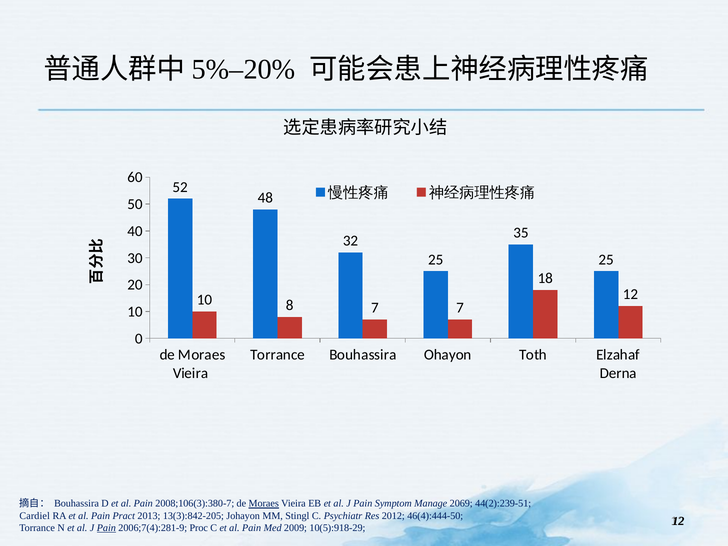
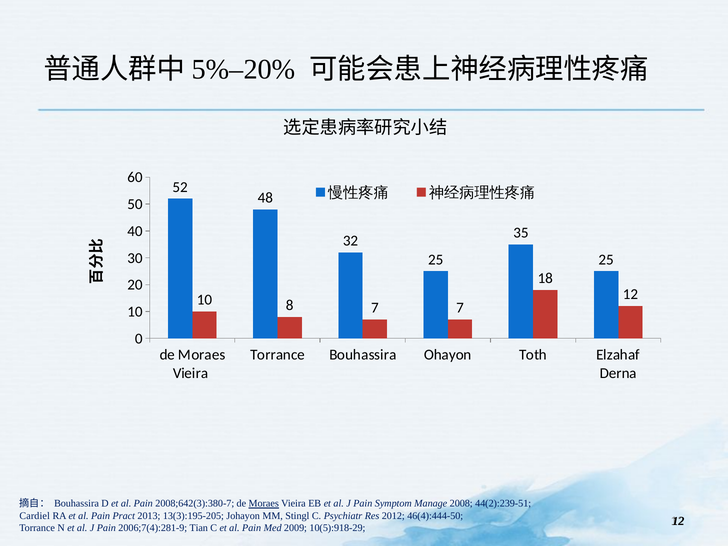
2008;106(3):380-7: 2008;106(3):380-7 -> 2008;642(3):380-7
2069: 2069 -> 2008
13(3):842-205: 13(3):842-205 -> 13(3):195-205
Pain at (106, 528) underline: present -> none
Proc: Proc -> Tian
